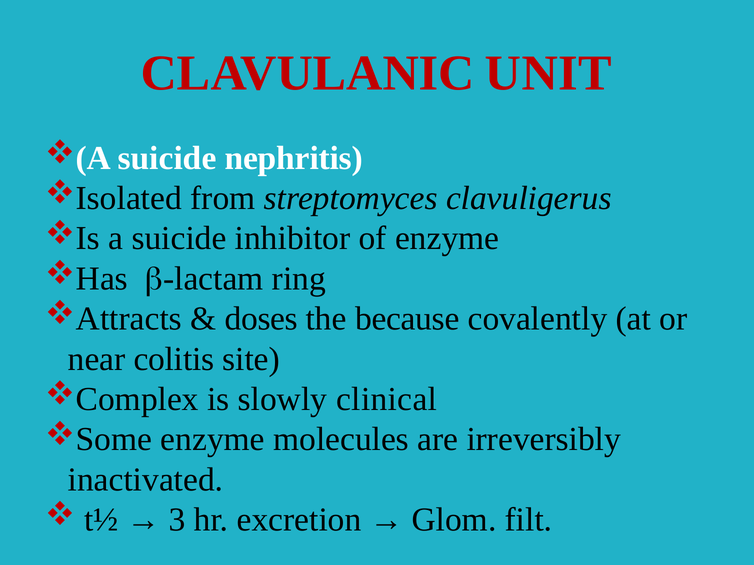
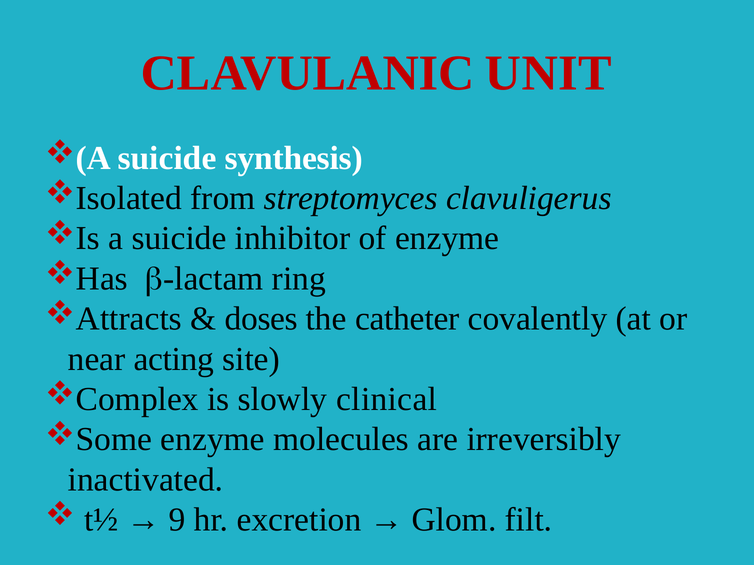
nephritis: nephritis -> synthesis
because: because -> catheter
colitis: colitis -> acting
3: 3 -> 9
